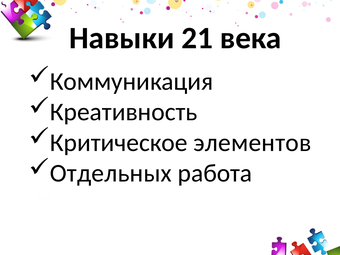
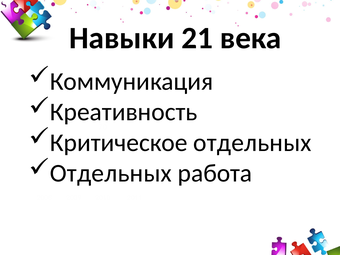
элементов at (252, 143): элементов -> отдельных
